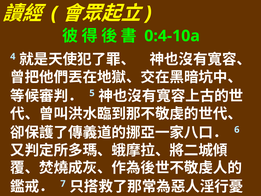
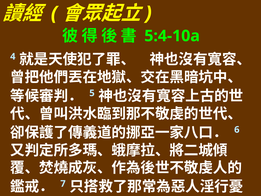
0:4-10a: 0:4-10a -> 5:4-10a
